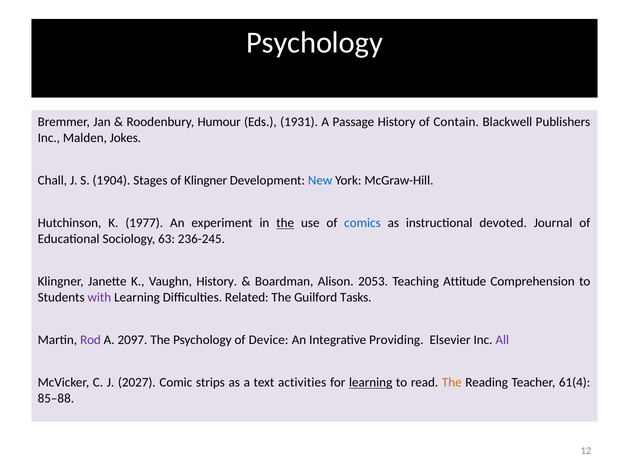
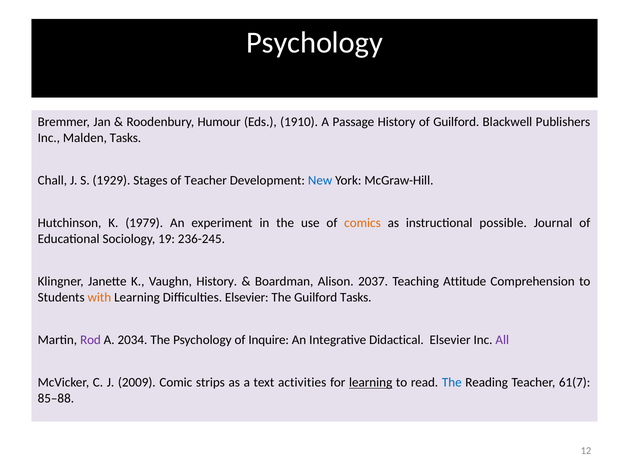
1931: 1931 -> 1910
of Contain: Contain -> Guilford
Malden Jokes: Jokes -> Tasks
1904: 1904 -> 1929
of Klingner: Klingner -> Teacher
1977: 1977 -> 1979
the at (285, 223) underline: present -> none
comics colour: blue -> orange
devoted: devoted -> possible
63: 63 -> 19
2053: 2053 -> 2037
with colour: purple -> orange
Difficulties Related: Related -> Elsevier
2097: 2097 -> 2034
Device: Device -> Inquire
Providing: Providing -> Didactical
2027: 2027 -> 2009
The at (452, 382) colour: orange -> blue
61(4: 61(4 -> 61(7
